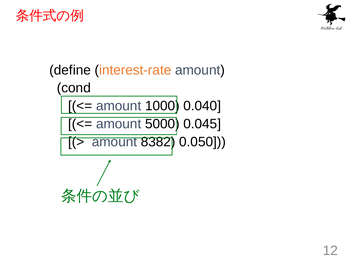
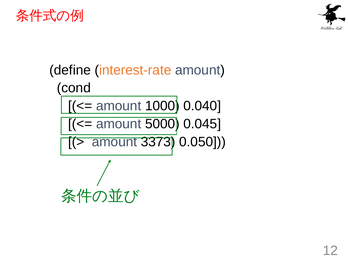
8382: 8382 -> 3373
